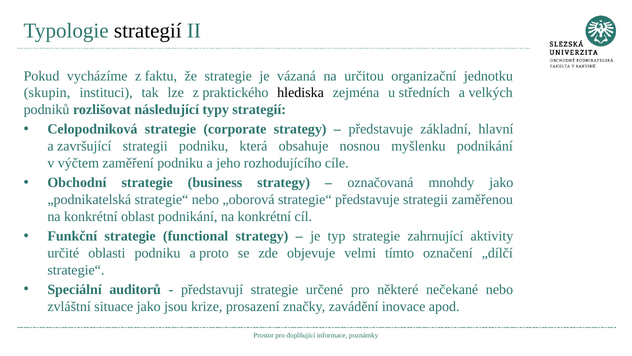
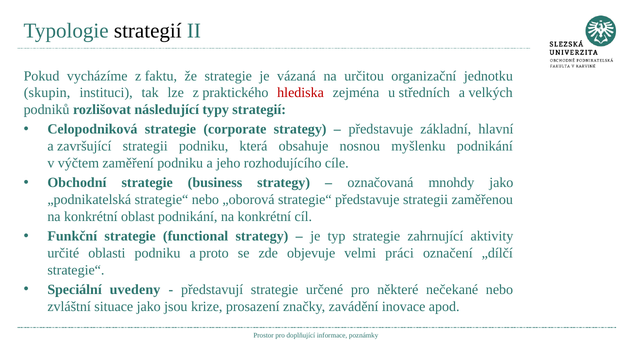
hlediska colour: black -> red
tímto: tímto -> práci
auditorů: auditorů -> uvedeny
